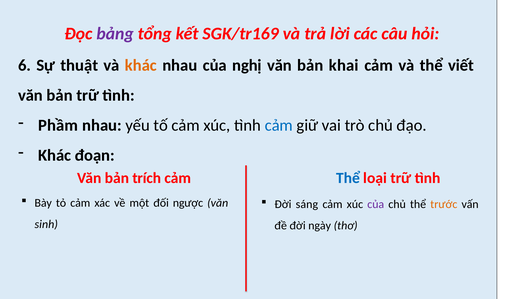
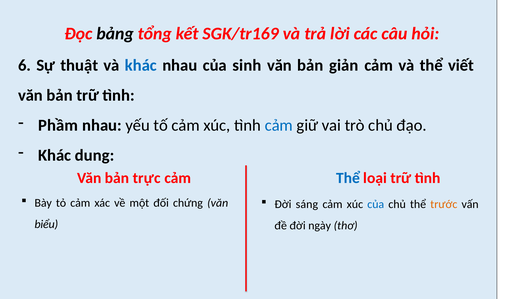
bảng colour: purple -> black
khác at (141, 65) colour: orange -> blue
nghị: nghị -> sinh
khai: khai -> giản
đoạn: đoạn -> dung
trích: trích -> trực
ngược: ngược -> chứng
của at (376, 204) colour: purple -> blue
sinh: sinh -> biểu
